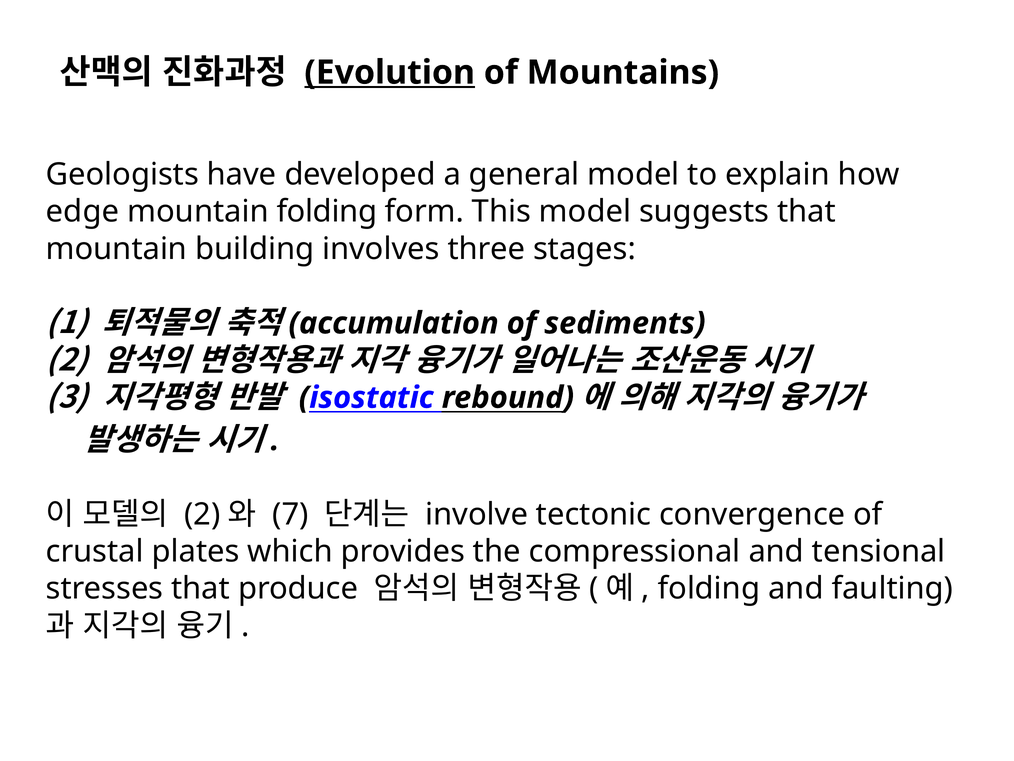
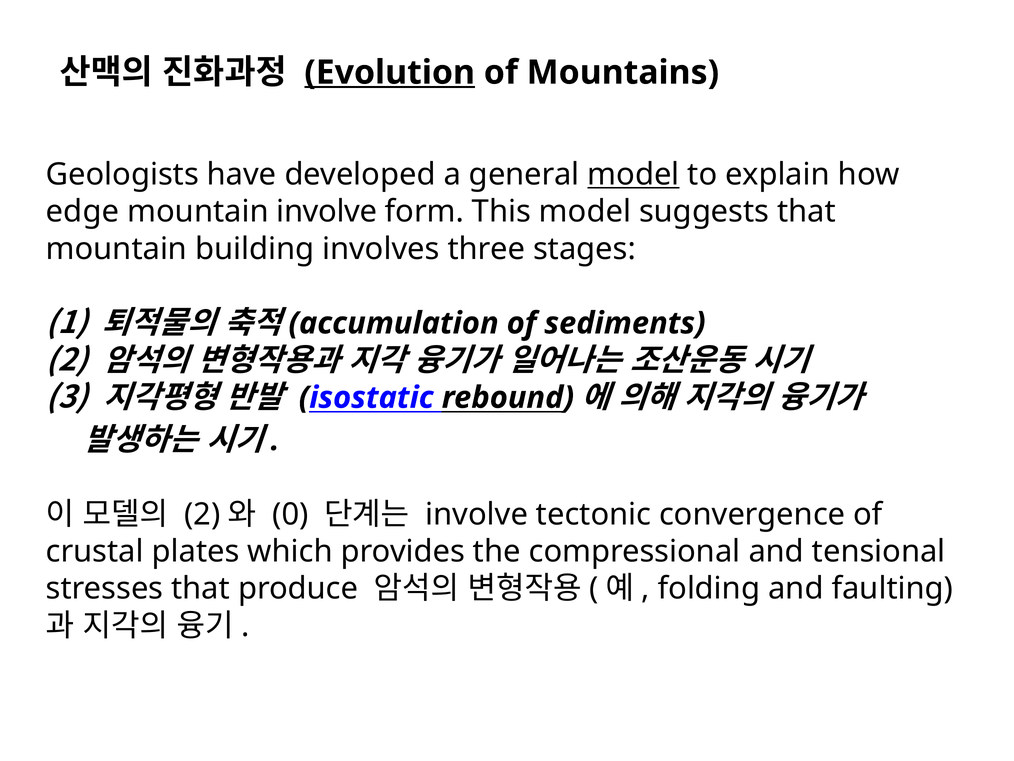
model at (633, 174) underline: none -> present
mountain folding: folding -> involve
7: 7 -> 0
